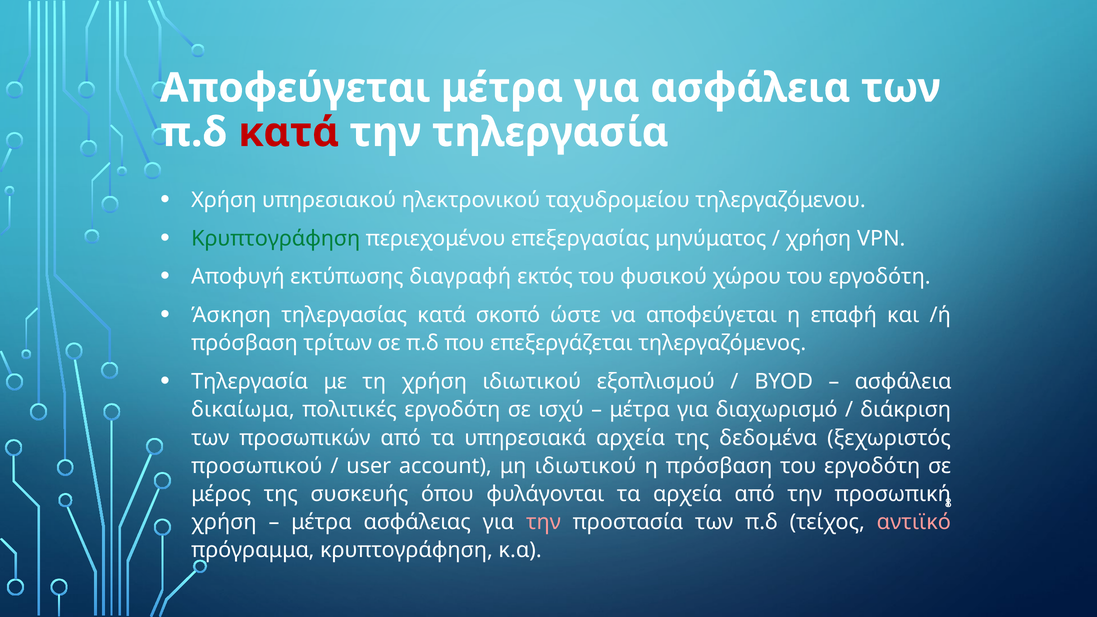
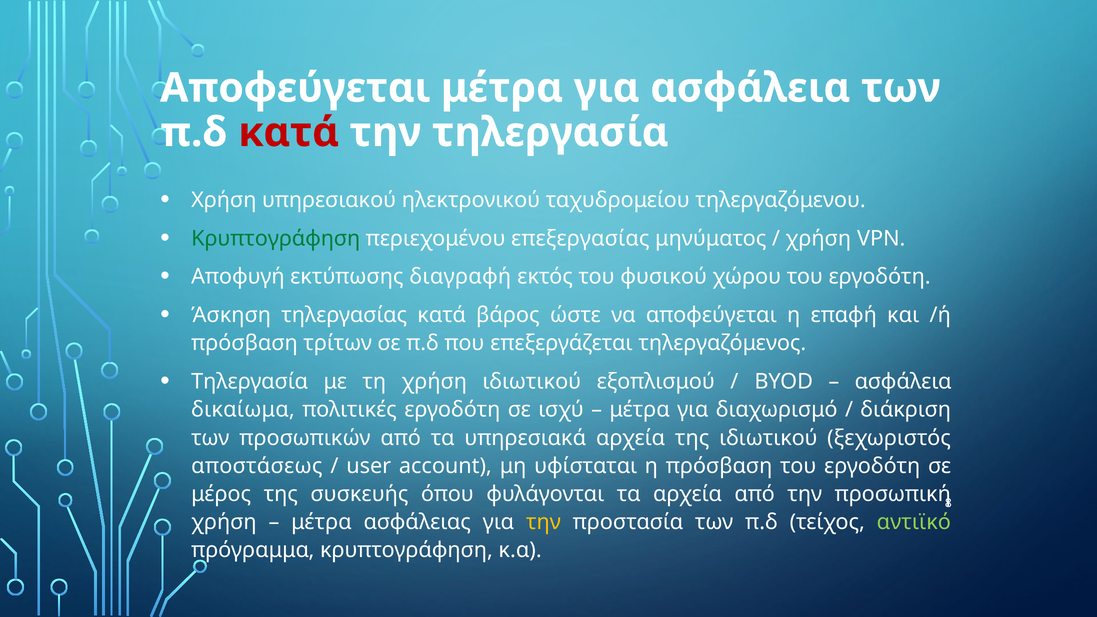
σκοπό: σκοπό -> βάρος
της δεδομένα: δεδομένα -> ιδιωτικού
προσωπικού: προσωπικού -> αποστάσεως
μη ιδιωτικού: ιδιωτικού -> υφίσταται
την at (543, 522) colour: pink -> yellow
αντιϊκό colour: pink -> light green
